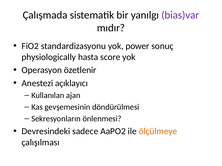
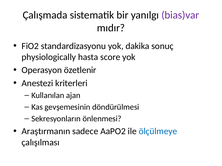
power: power -> dakika
açıklayıcı: açıklayıcı -> kriterleri
Devresindeki: Devresindeki -> Araştırmanın
ölçülmeye colour: orange -> blue
